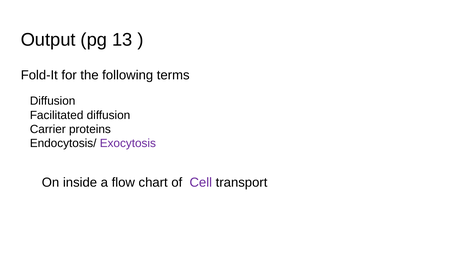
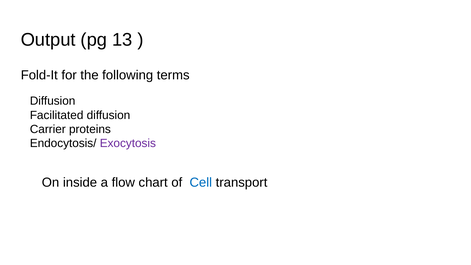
Cell colour: purple -> blue
